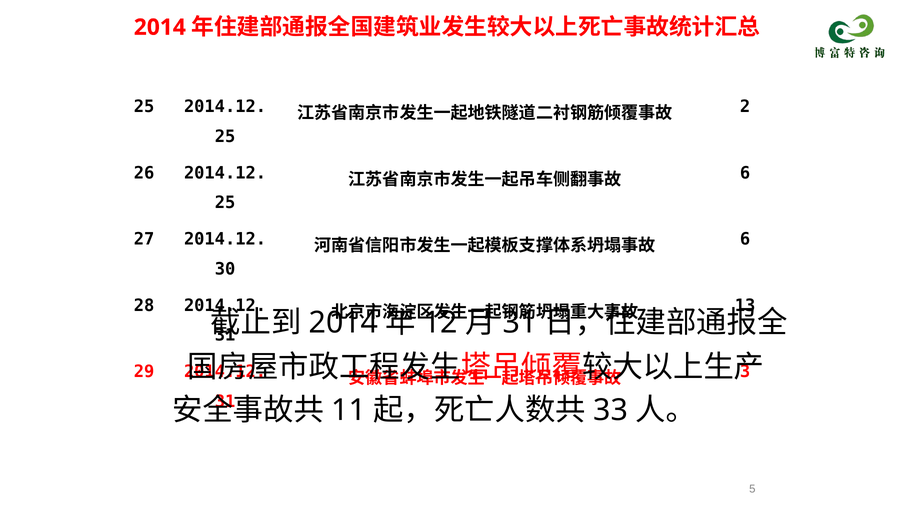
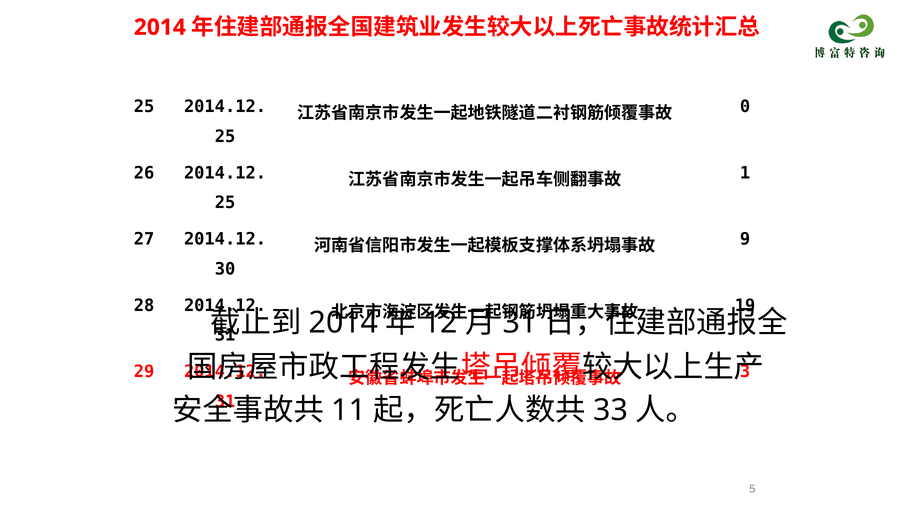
2: 2 -> 0
6 at (745, 173): 6 -> 1
6 at (745, 239): 6 -> 9
13: 13 -> 19
